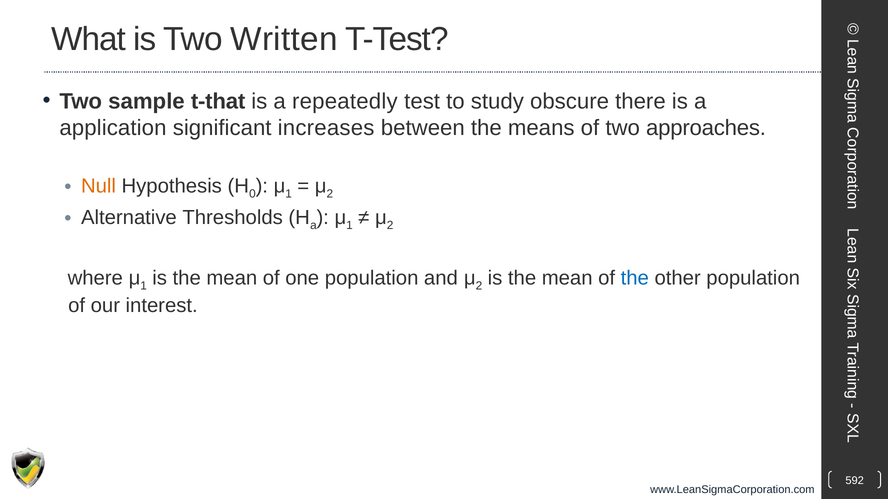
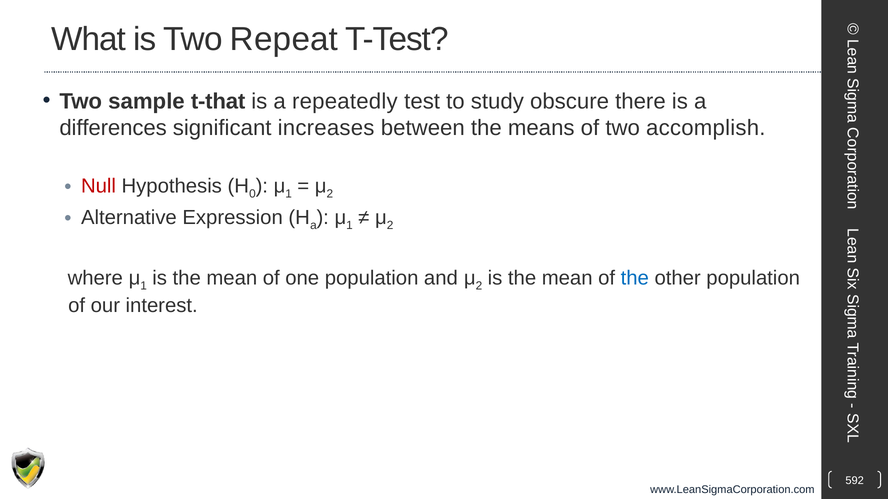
Written: Written -> Repeat
application: application -> differences
approaches: approaches -> accomplish
Null colour: orange -> red
Thresholds: Thresholds -> Expression
